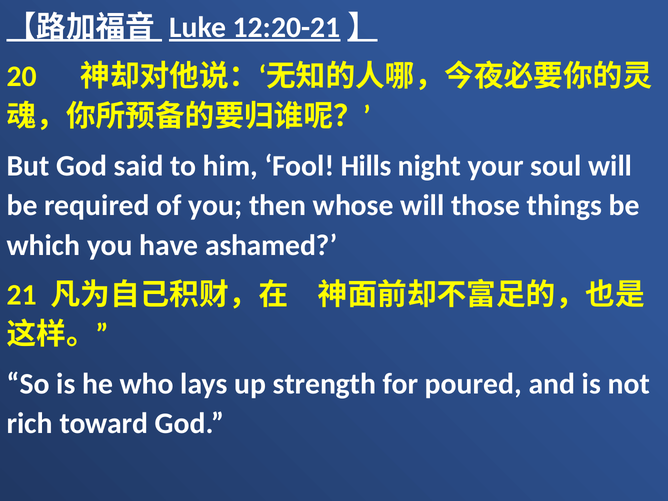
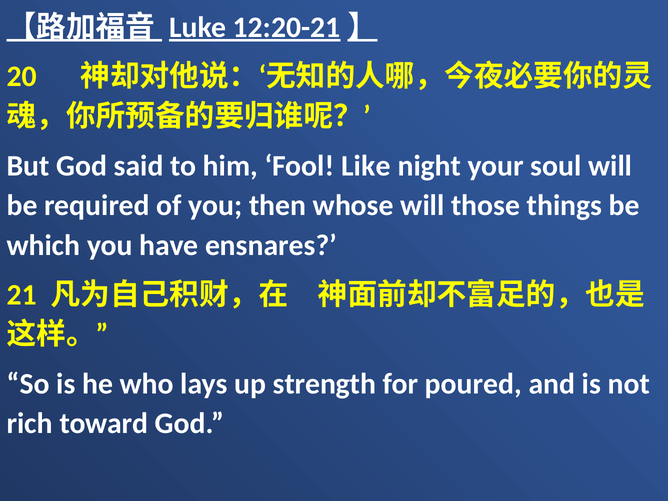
Hills: Hills -> Like
ashamed: ashamed -> ensnares
